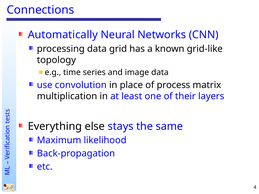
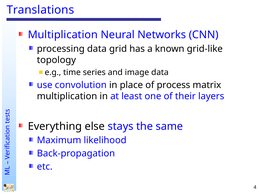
Connections: Connections -> Translations
Automatically at (63, 35): Automatically -> Multiplication
